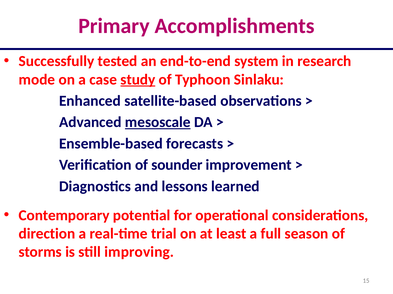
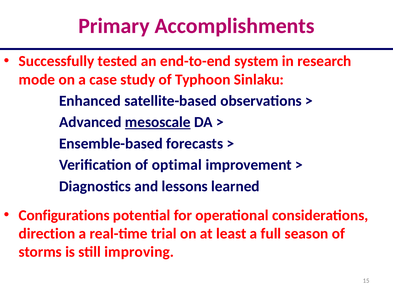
study underline: present -> none
sounder: sounder -> optimal
Contemporary: Contemporary -> Configurations
